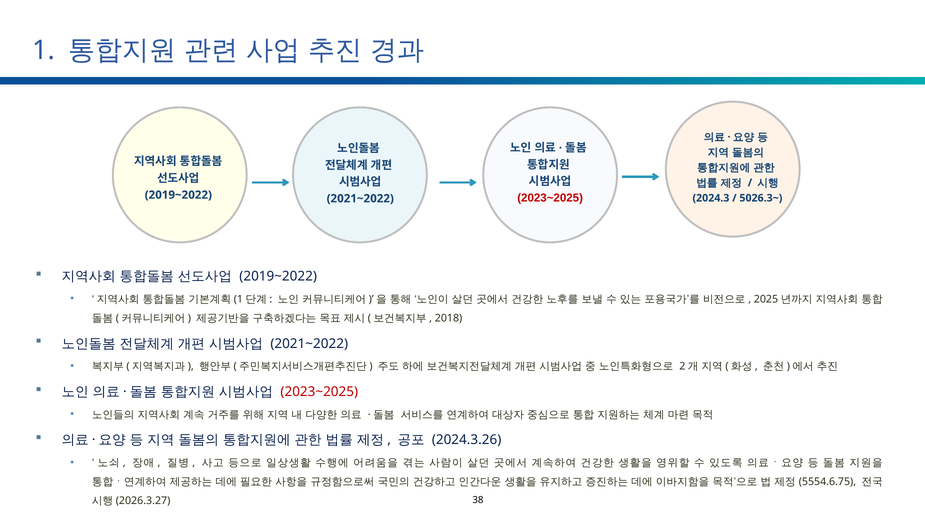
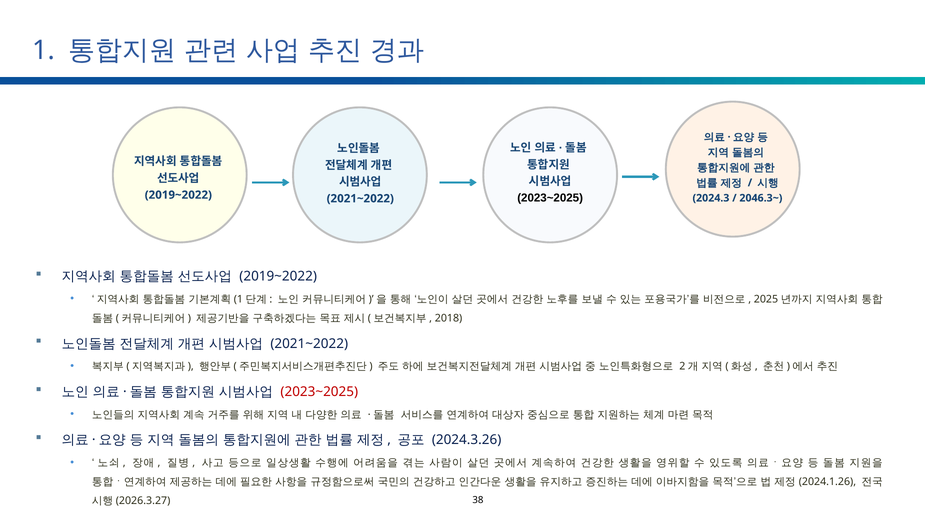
2023~2025 at (550, 198) colour: red -> black
5026.3~: 5026.3~ -> 2046.3~
5554.6.75: 5554.6.75 -> 2024.1.26
